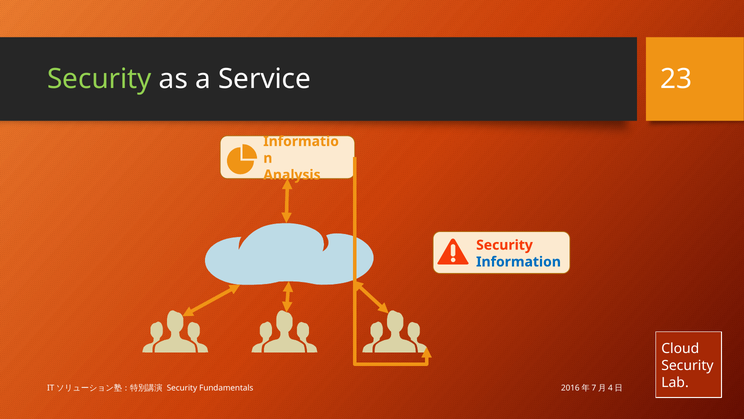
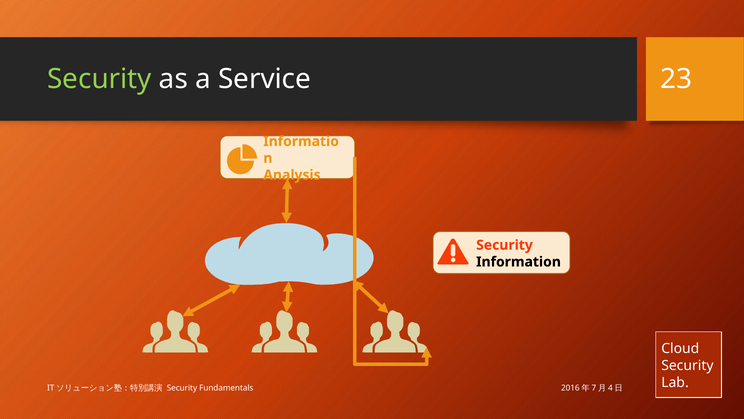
Information colour: blue -> black
